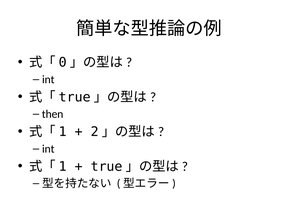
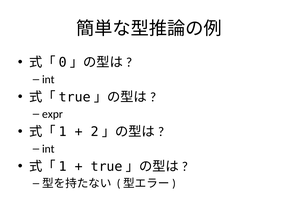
then: then -> expr
